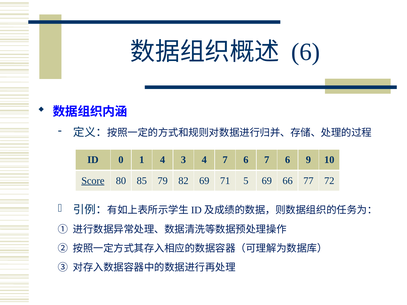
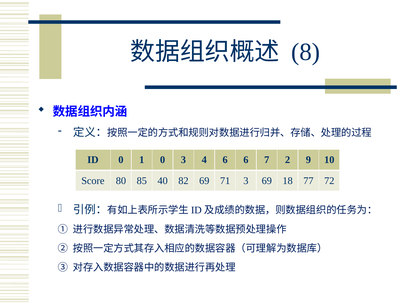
6 at (306, 52): 6 -> 8
1 4: 4 -> 0
4 7: 7 -> 6
6 7 6: 6 -> 2
Score underline: present -> none
79: 79 -> 40
71 5: 5 -> 3
66: 66 -> 18
